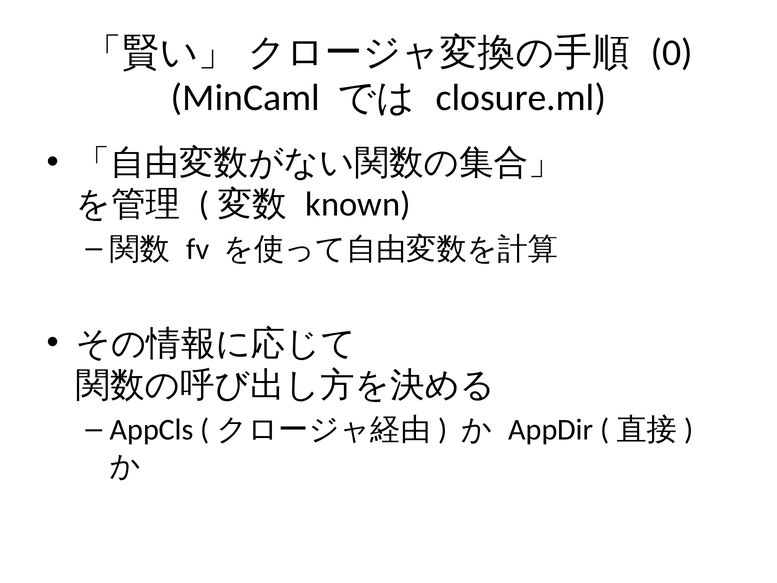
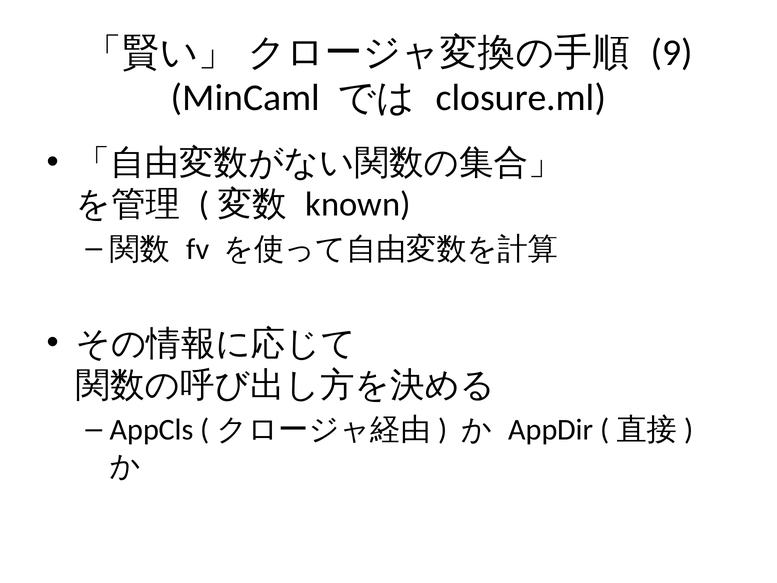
0: 0 -> 9
